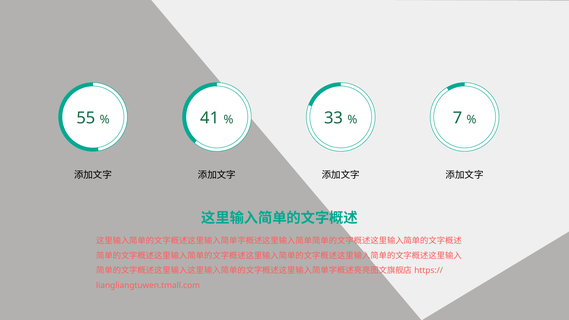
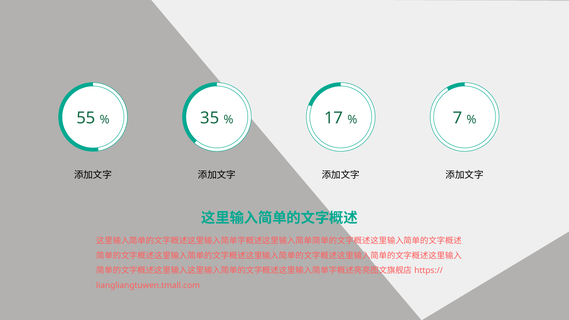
41: 41 -> 35
33: 33 -> 17
